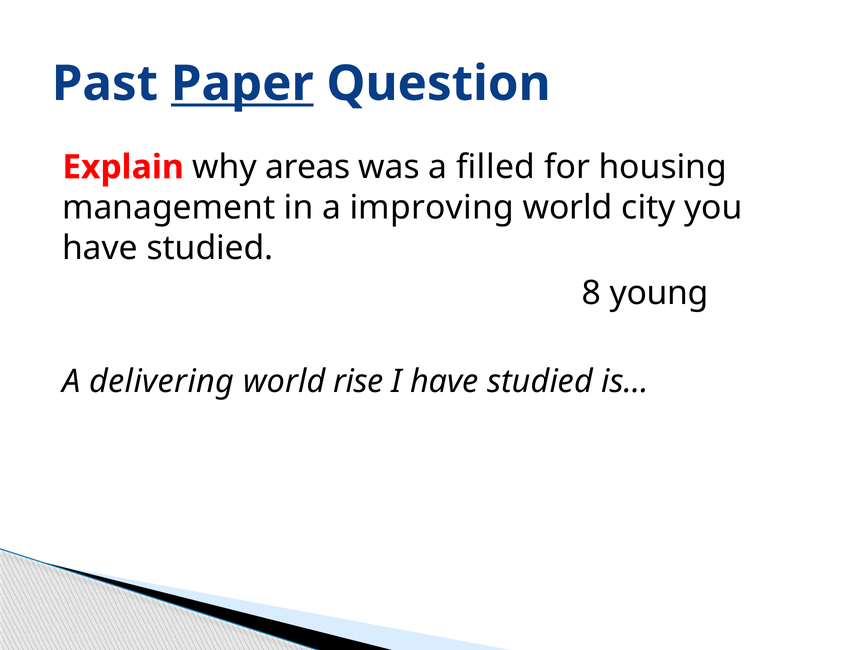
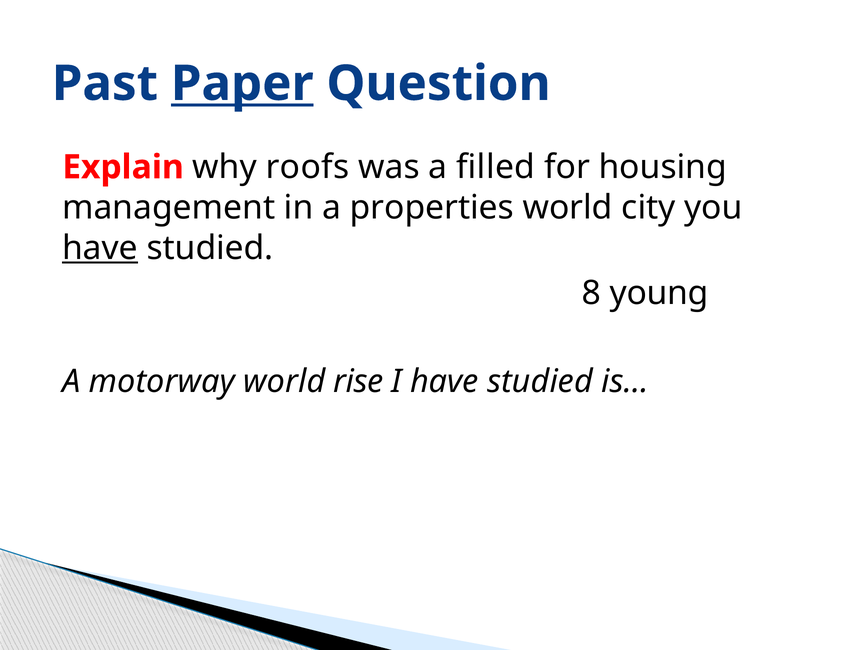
areas: areas -> roofs
improving: improving -> properties
have at (100, 248) underline: none -> present
delivering: delivering -> motorway
